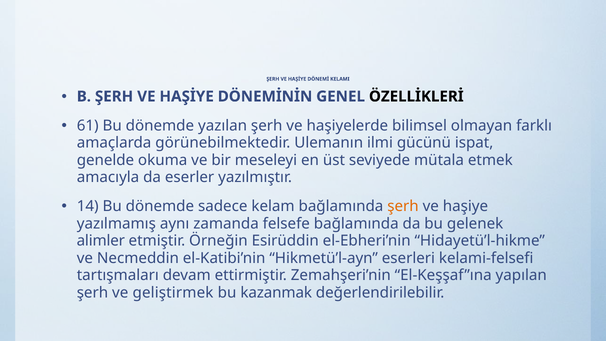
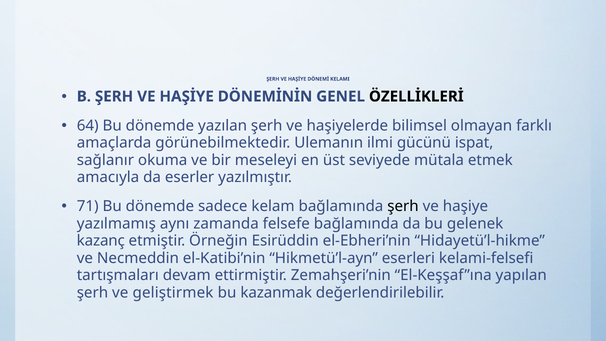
61: 61 -> 64
genelde: genelde -> sağlanır
14: 14 -> 71
şerh at (403, 206) colour: orange -> black
alimler: alimler -> kazanç
